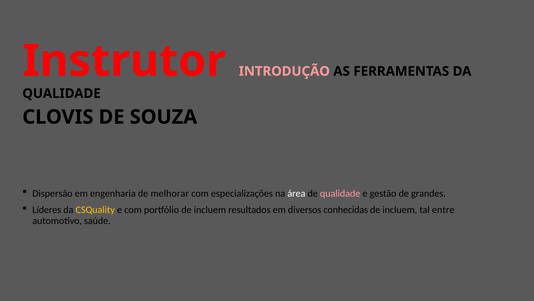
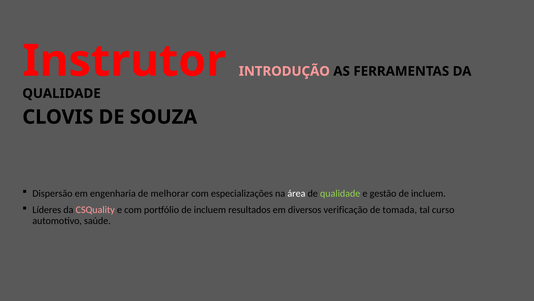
qualidade at (340, 193) colour: pink -> light green
gestão de grandes: grandes -> incluem
CSQuality colour: yellow -> pink
conhecidas: conhecidas -> verificação
incluem at (400, 209): incluem -> tomada
entre: entre -> curso
